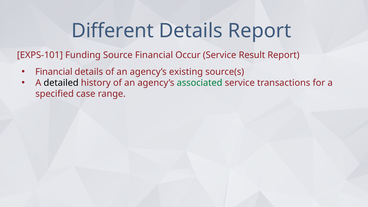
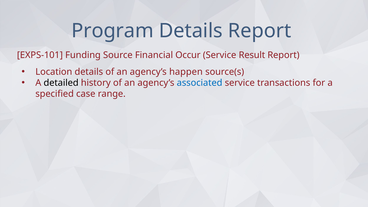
Different: Different -> Program
Financial at (54, 72): Financial -> Location
existing: existing -> happen
associated colour: green -> blue
